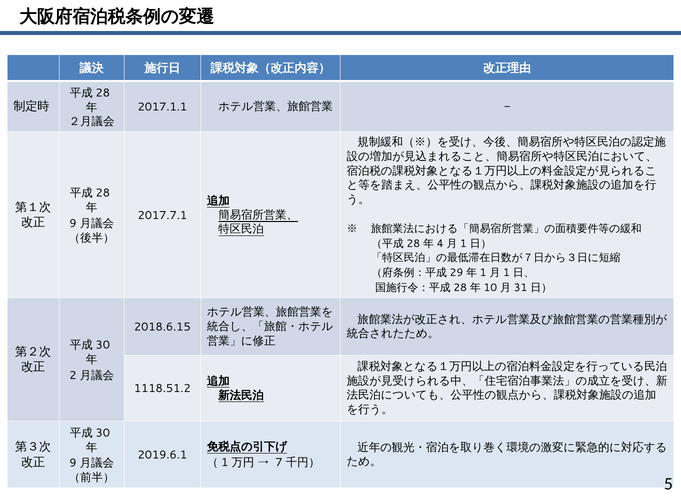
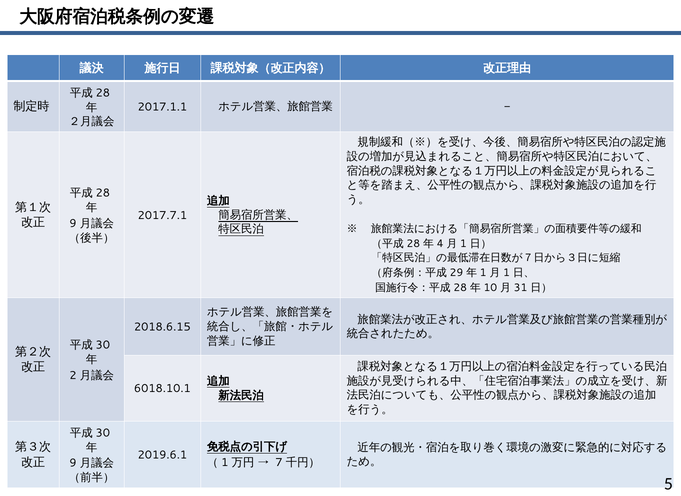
1118.51.2: 1118.51.2 -> 6018.10.1
